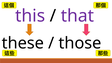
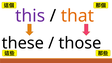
that colour: purple -> orange
